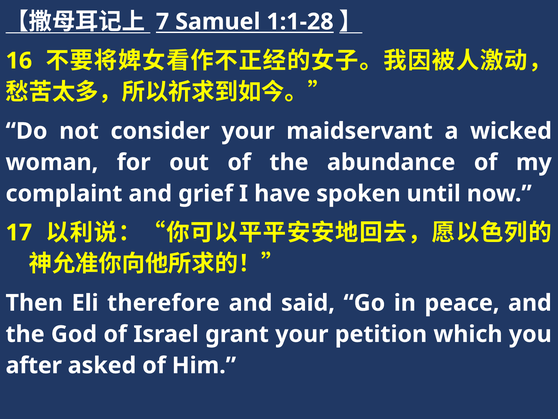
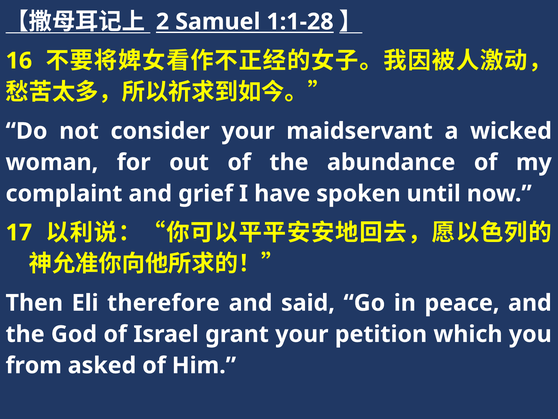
7: 7 -> 2
after: after -> from
